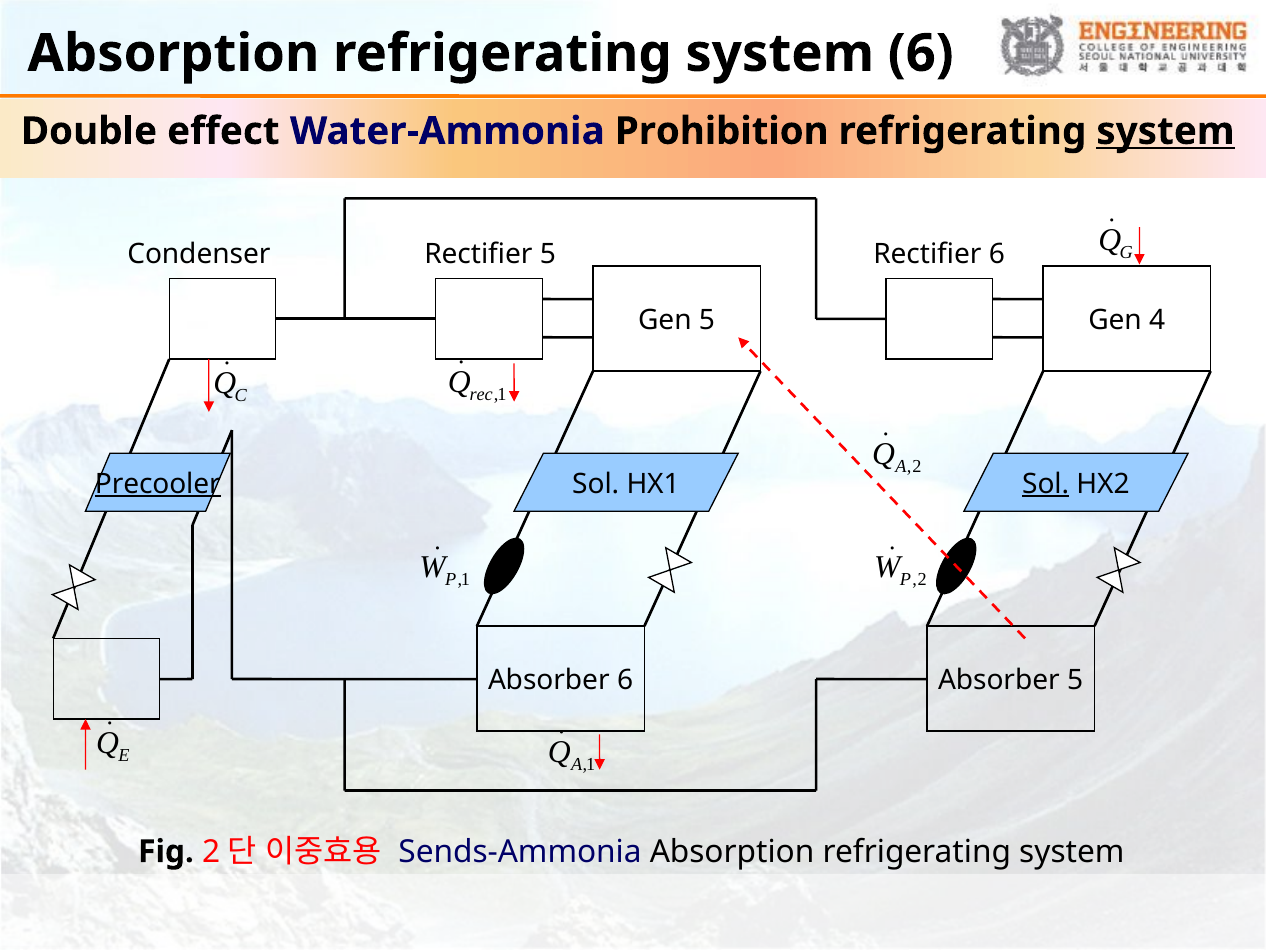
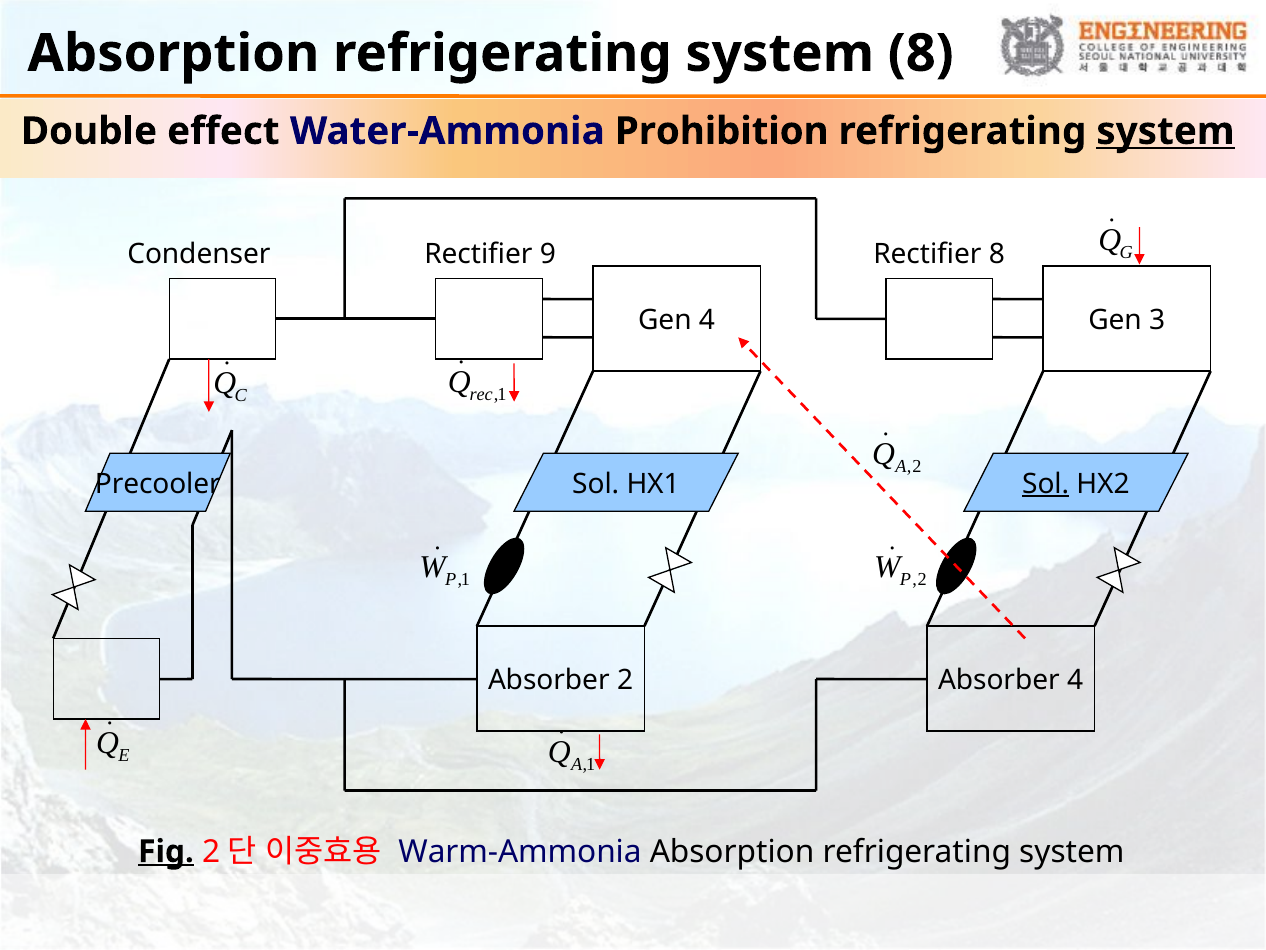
system 6: 6 -> 8
Rectifier 5: 5 -> 9
Rectifier 6: 6 -> 8
Gen 5: 5 -> 4
4: 4 -> 3
Precooler underline: present -> none
Absorber 6: 6 -> 2
Absorber 5: 5 -> 4
Fig underline: none -> present
Sends-Ammonia: Sends-Ammonia -> Warm-Ammonia
